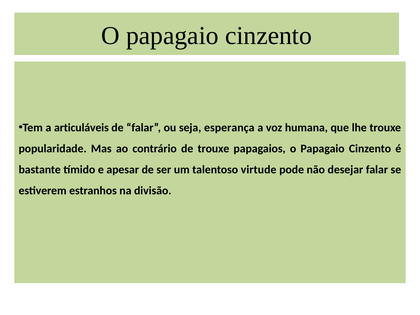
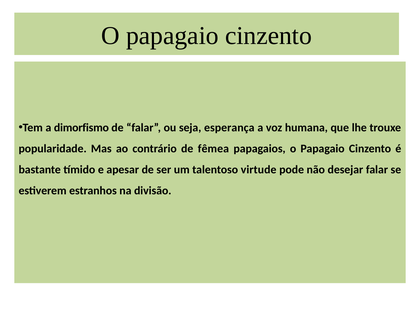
articuláveis: articuláveis -> dimorfismo
de trouxe: trouxe -> fêmea
